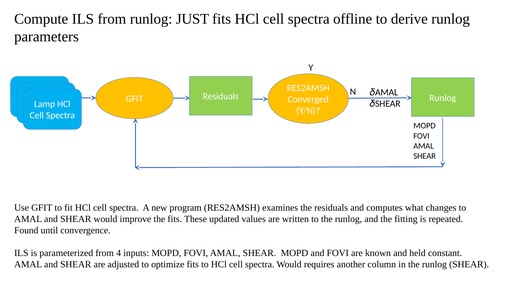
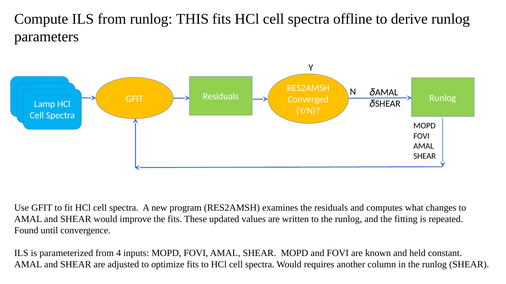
JUST: JUST -> THIS
